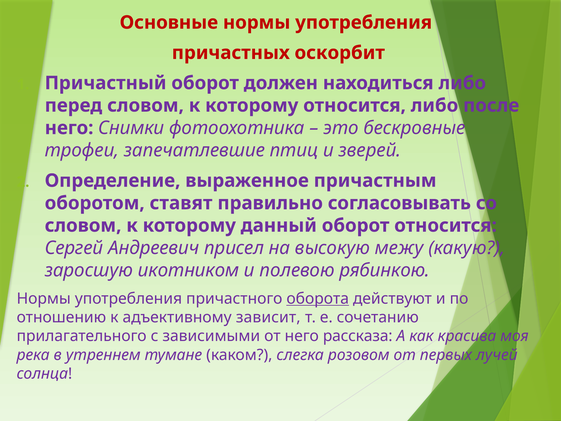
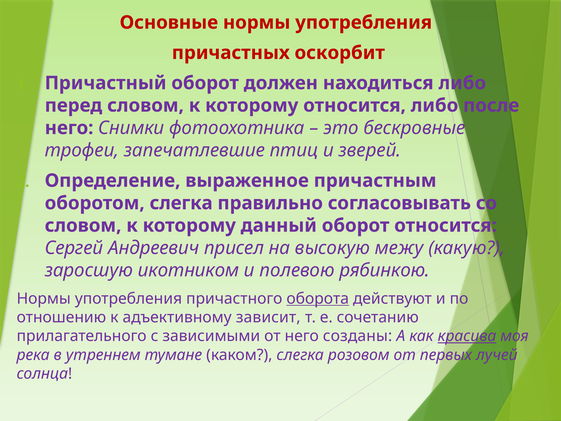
оборотом ставят: ставят -> слегка
рассказа: рассказа -> созданы
красива underline: none -> present
